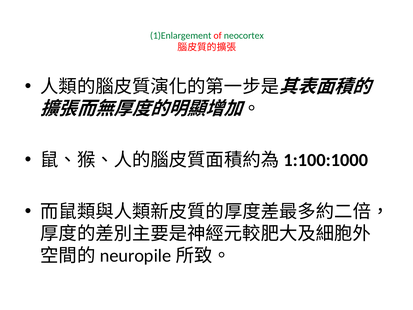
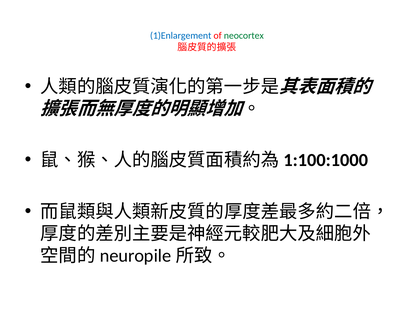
1)Enlargement colour: green -> blue
